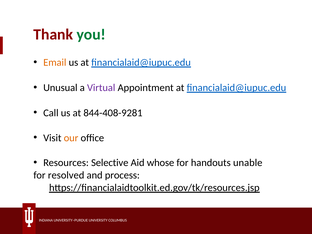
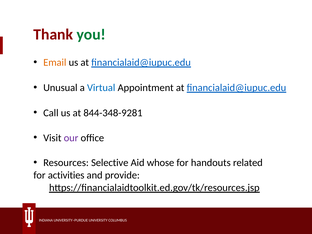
Virtual colour: purple -> blue
844-408-9281: 844-408-9281 -> 844-348-9281
our colour: orange -> purple
unable: unable -> related
resolved: resolved -> activities
process: process -> provide
